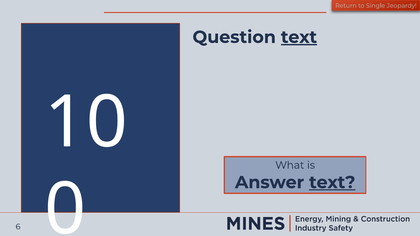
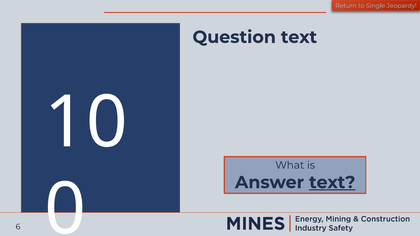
text at (299, 37) underline: present -> none
